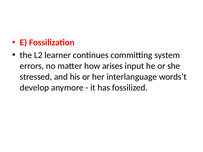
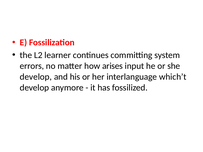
stressed at (36, 77): stressed -> develop
words’t: words’t -> which’t
